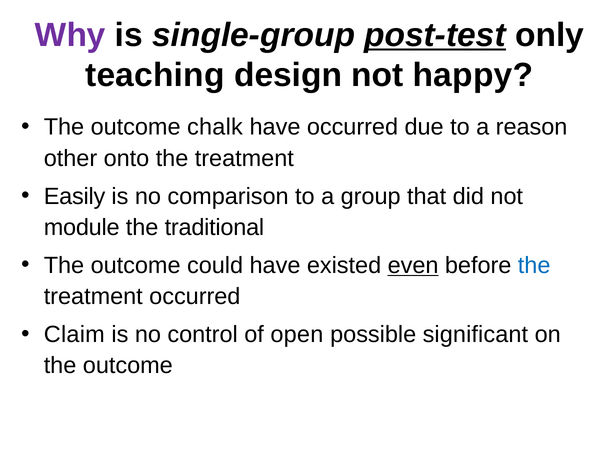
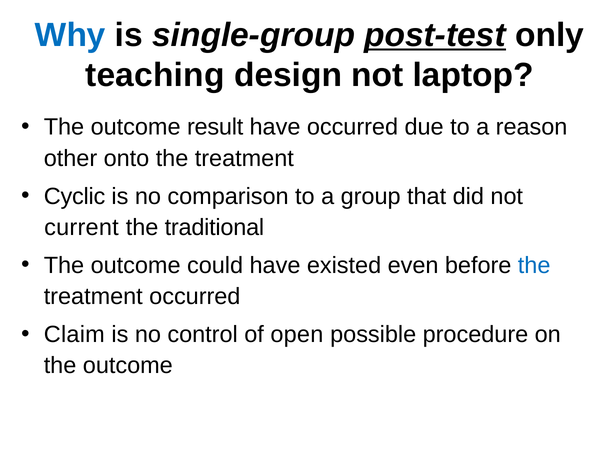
Why colour: purple -> blue
happy: happy -> laptop
chalk: chalk -> result
Easily: Easily -> Cyclic
module: module -> current
even underline: present -> none
significant: significant -> procedure
